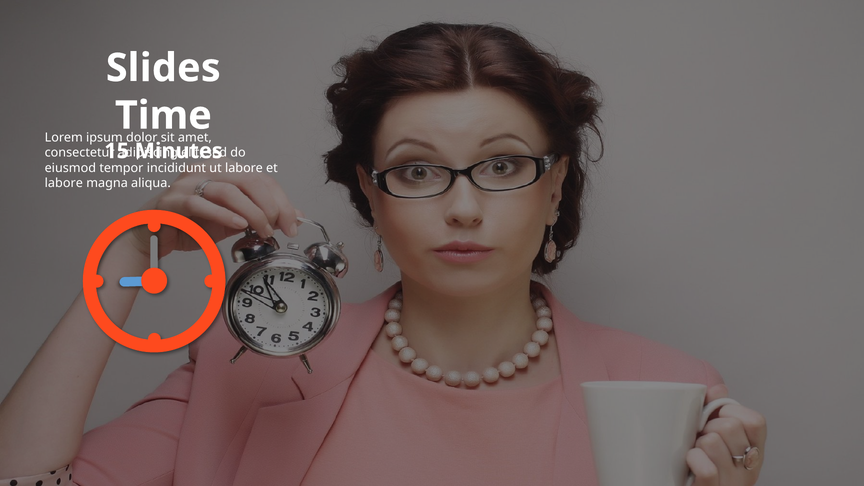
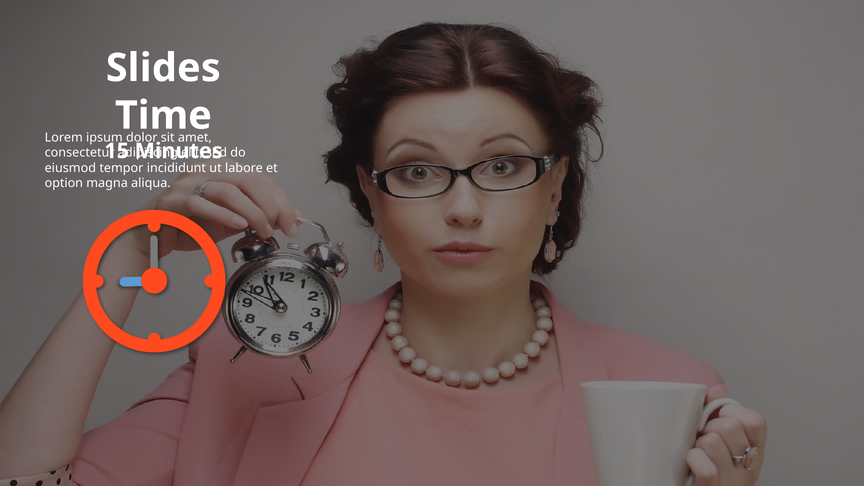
labore at (64, 183): labore -> option
